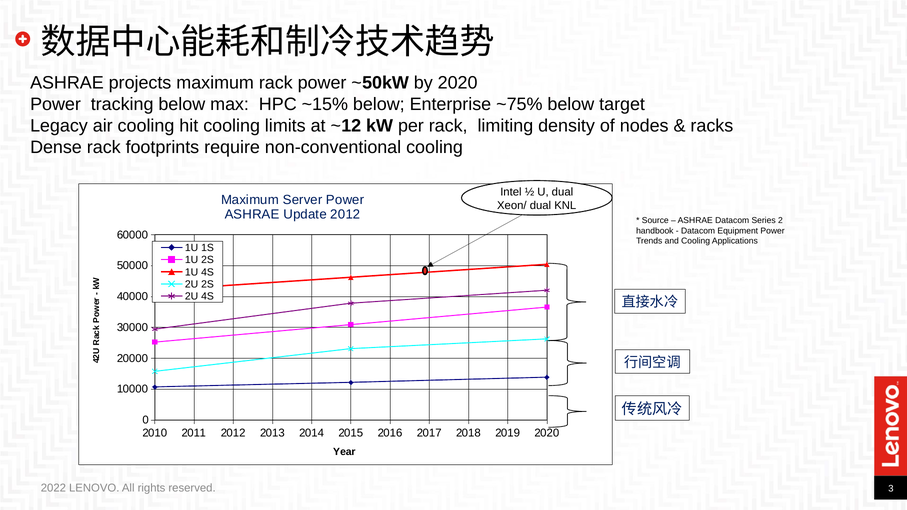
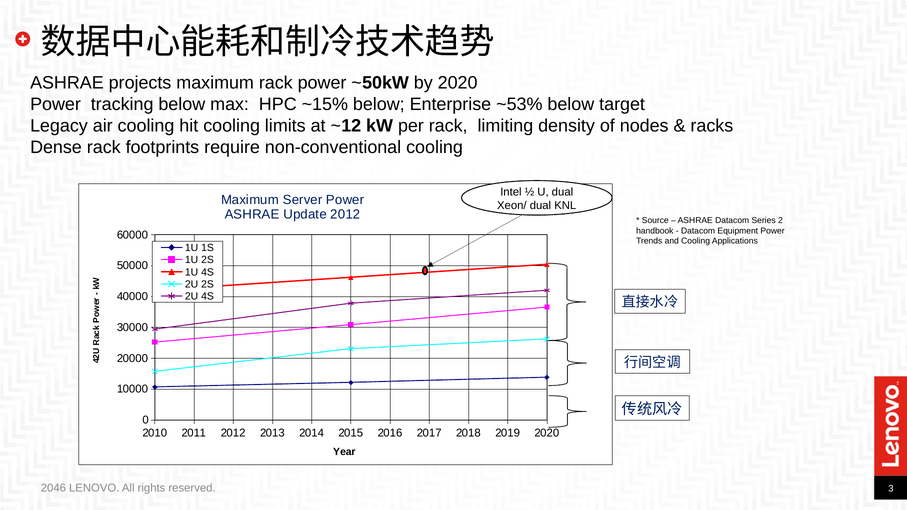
~75%: ~75% -> ~53%
2022: 2022 -> 2046
